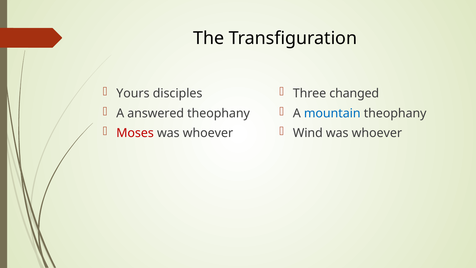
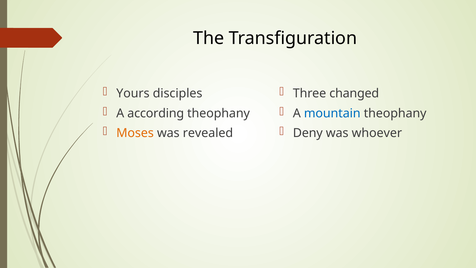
answered: answered -> according
Wind: Wind -> Deny
Moses colour: red -> orange
whoever at (208, 133): whoever -> revealed
